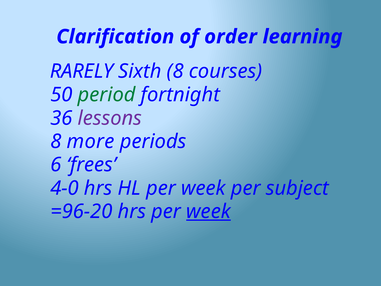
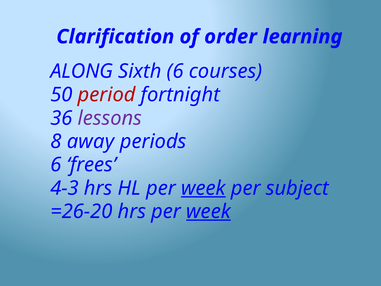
RARELY: RARELY -> ALONG
Sixth 8: 8 -> 6
period colour: green -> red
more: more -> away
4-0: 4-0 -> 4-3
week at (203, 188) underline: none -> present
=96-20: =96-20 -> =26-20
